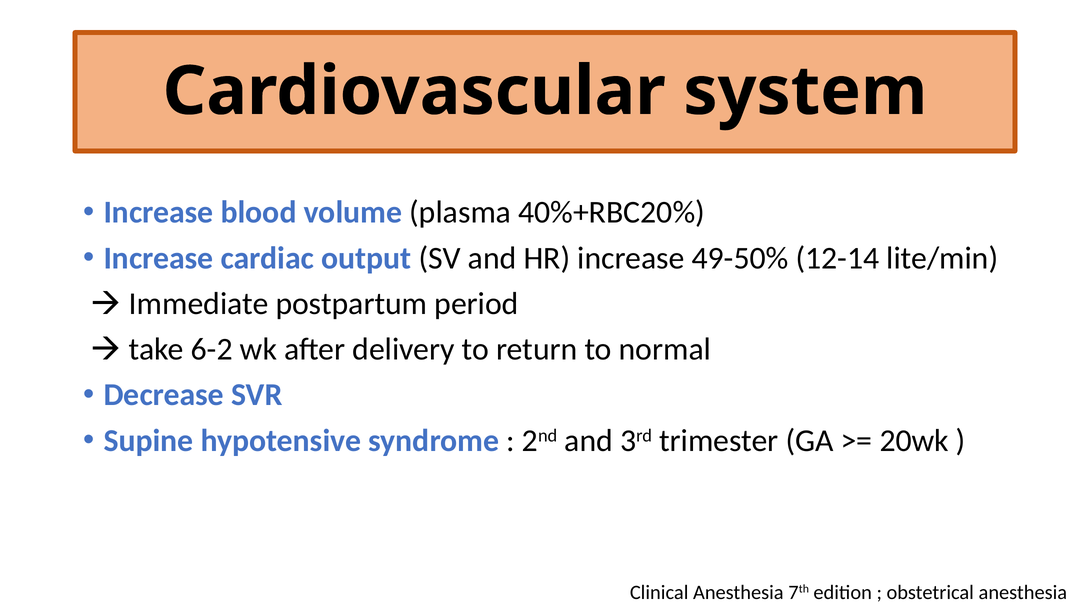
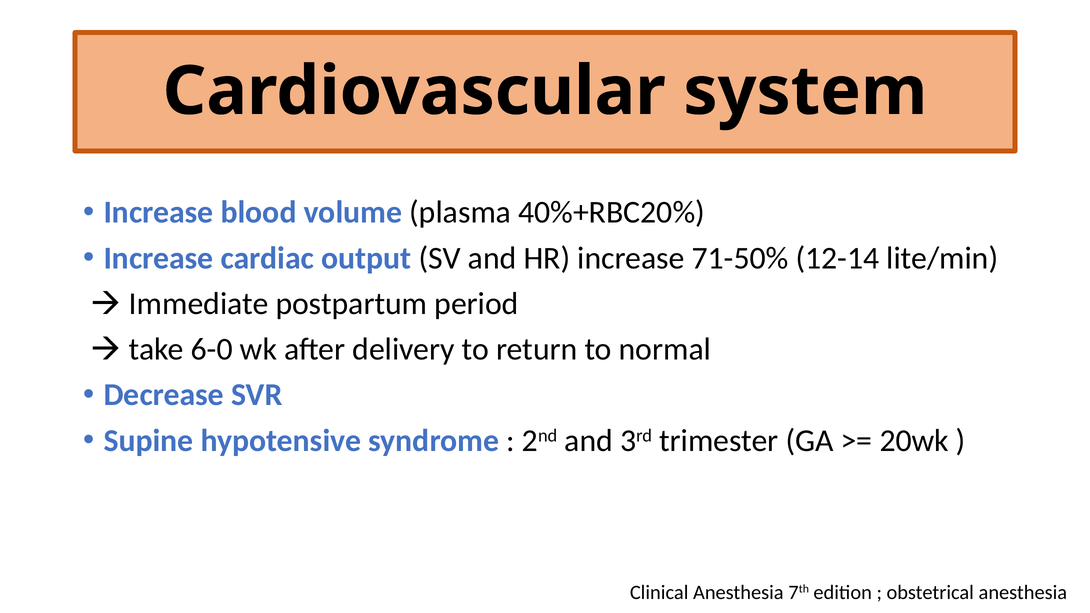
49-50%: 49-50% -> 71-50%
6-2: 6-2 -> 6-0
